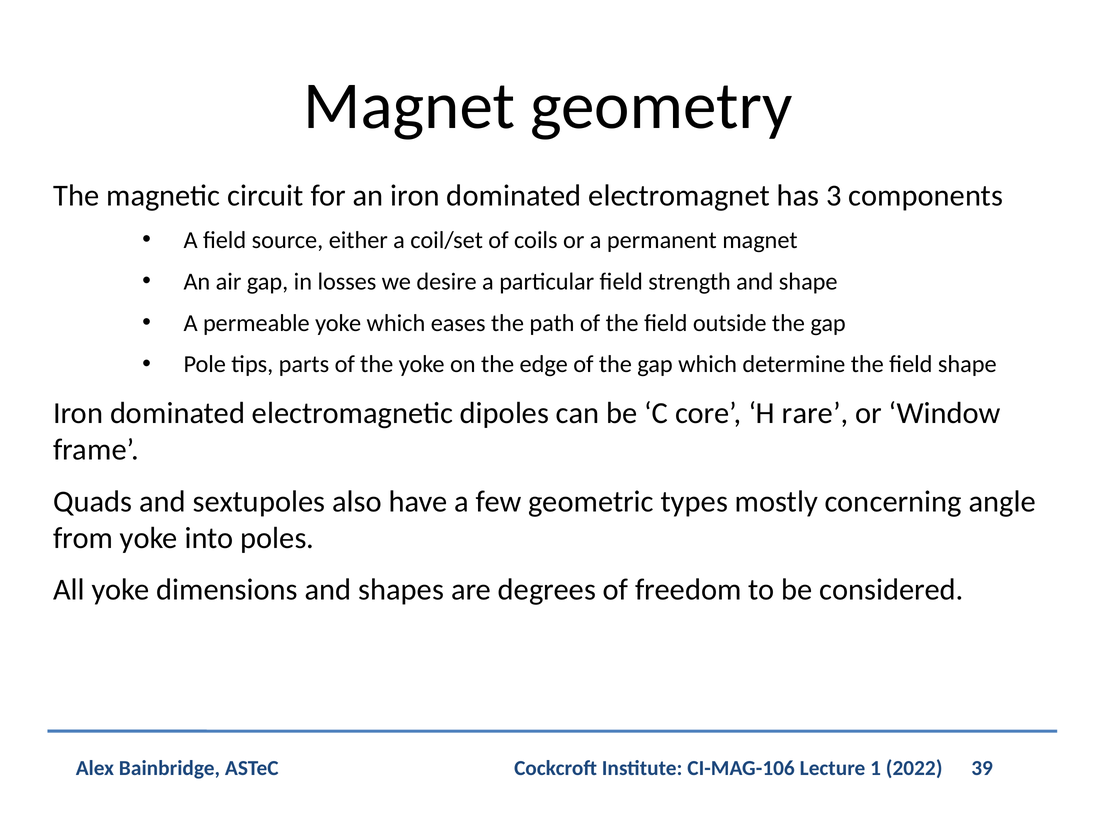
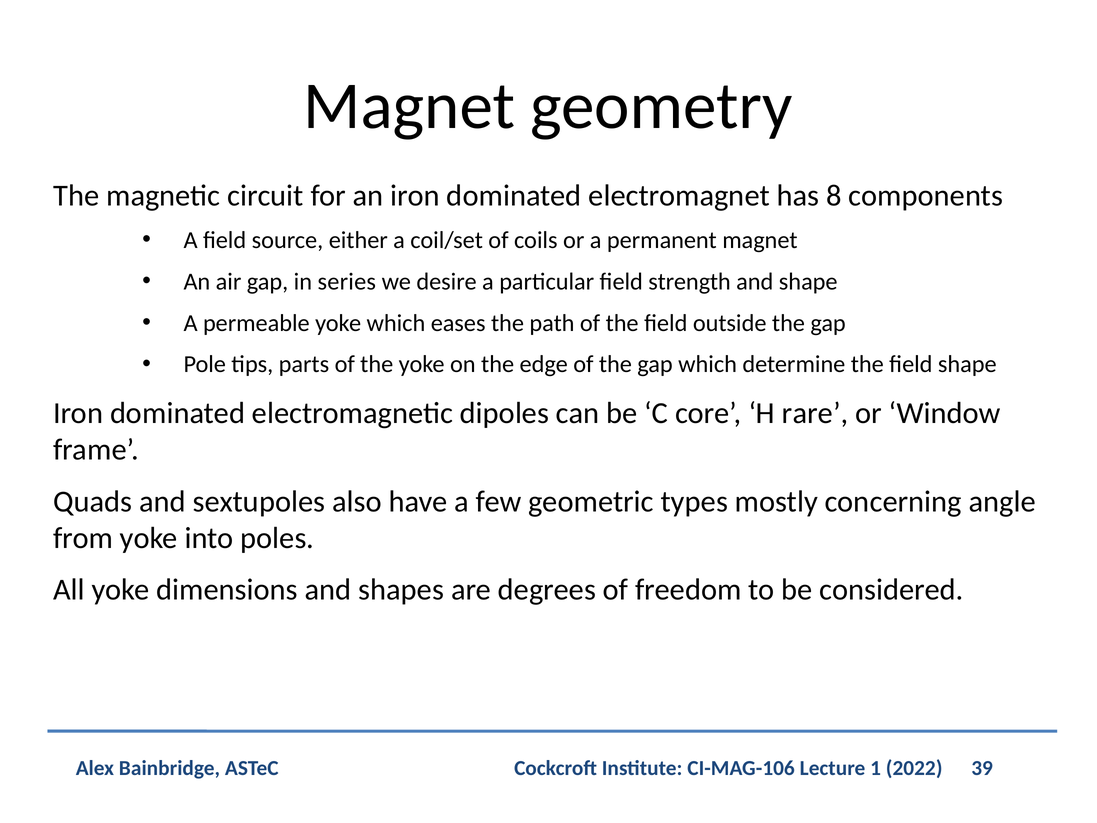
3: 3 -> 8
losses: losses -> series
